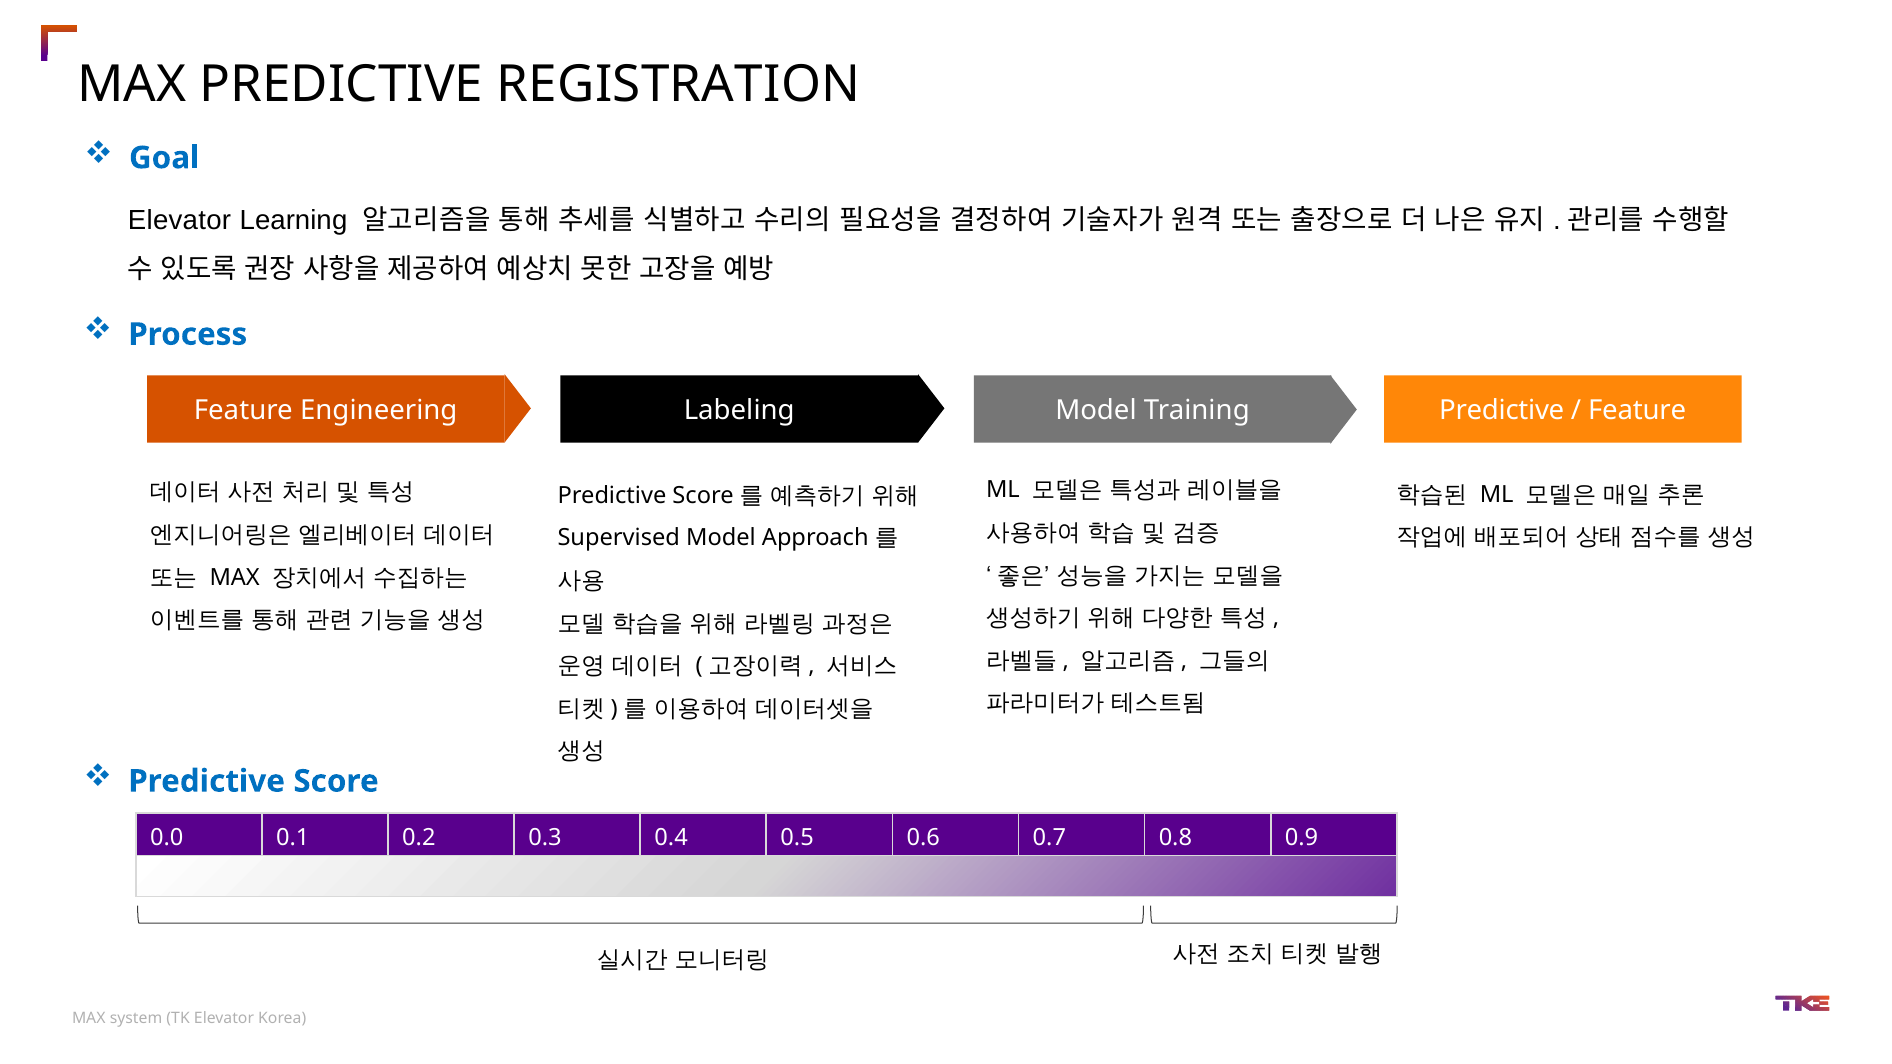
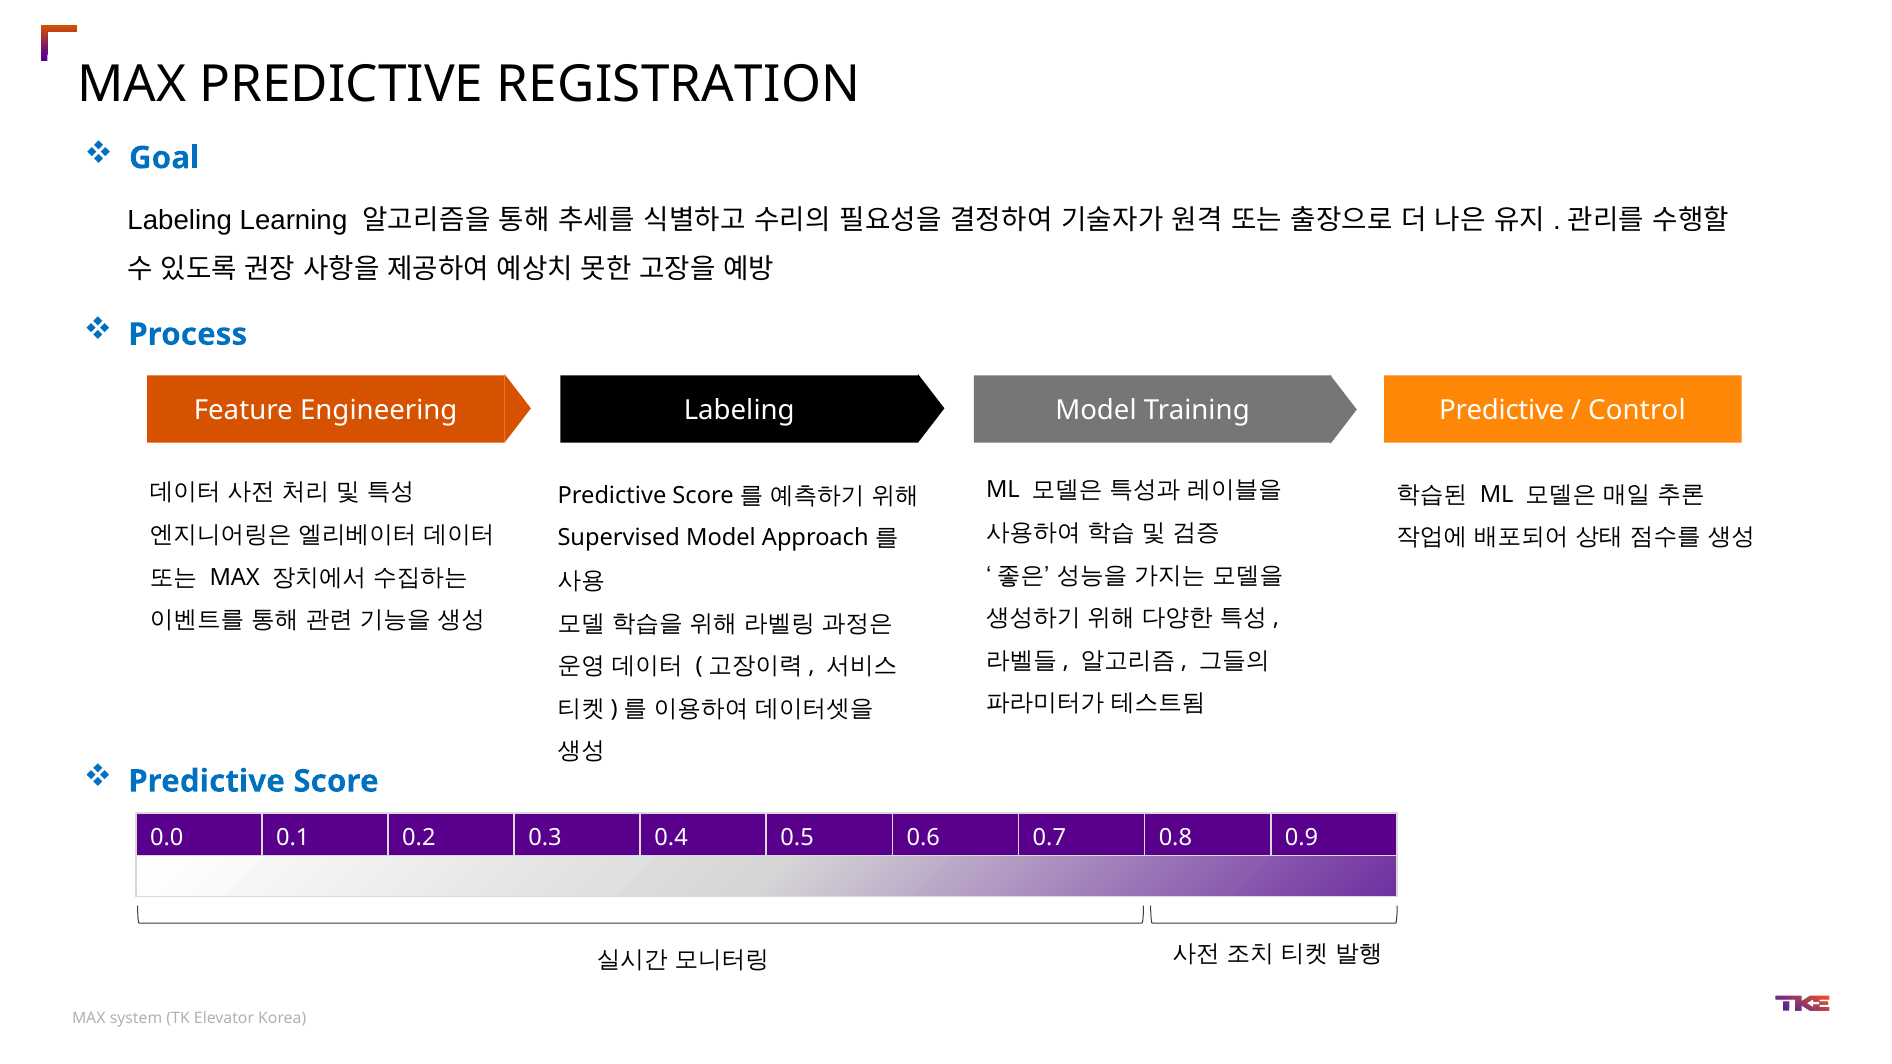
Elevator at (180, 220): Elevator -> Labeling
Feature at (1637, 411): Feature -> Control
